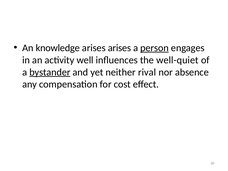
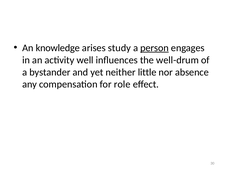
arises arises: arises -> study
well-quiet: well-quiet -> well-drum
bystander underline: present -> none
rival: rival -> little
cost: cost -> role
